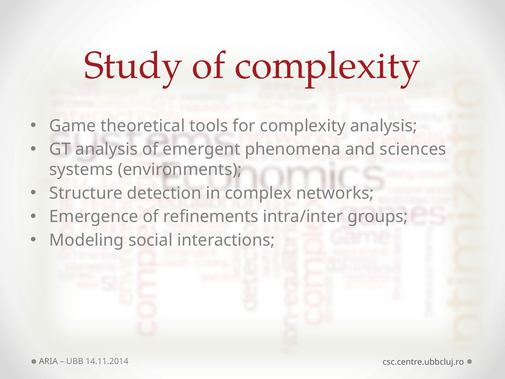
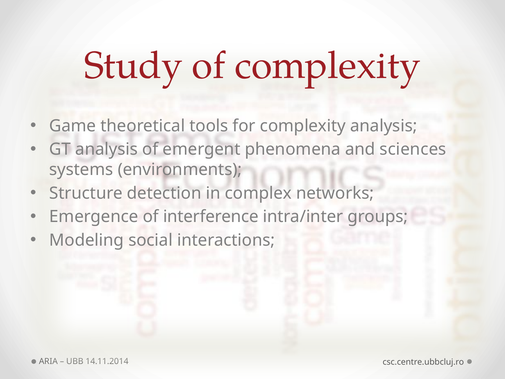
refinements: refinements -> interference
